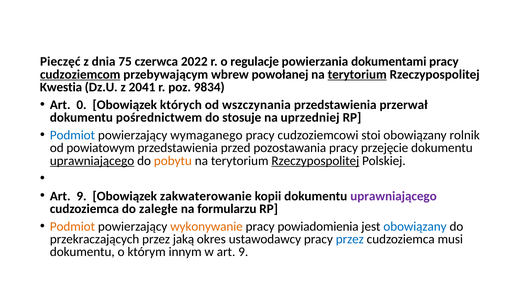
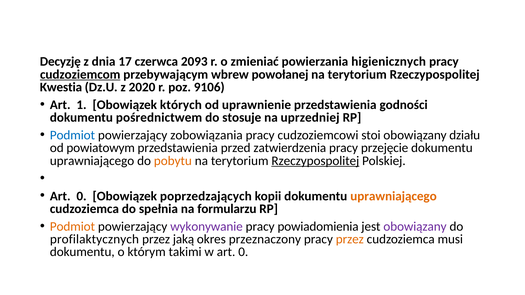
Pieczęć: Pieczęć -> Decyzję
75: 75 -> 17
2022: 2022 -> 2093
regulacje: regulacje -> zmieniać
dokumentami: dokumentami -> higienicznych
terytorium at (357, 74) underline: present -> none
2041: 2041 -> 2020
9834: 9834 -> 9106
0: 0 -> 1
wszczynania: wszczynania -> uprawnienie
przerwał: przerwał -> godności
wymaganego: wymaganego -> zobowiązania
rolnik: rolnik -> działu
pozostawania: pozostawania -> zatwierdzenia
uprawniającego at (92, 161) underline: present -> none
9 at (82, 196): 9 -> 0
zakwaterowanie: zakwaterowanie -> poprzedzających
uprawniającego at (394, 196) colour: purple -> orange
zaległe: zaległe -> spełnia
wykonywanie colour: orange -> purple
obowiązany at (415, 227) colour: blue -> purple
przekraczających: przekraczających -> profilaktycznych
ustawodawcy: ustawodawcy -> przeznaczony
przez at (350, 239) colour: blue -> orange
innym: innym -> takimi
w art 9: 9 -> 0
